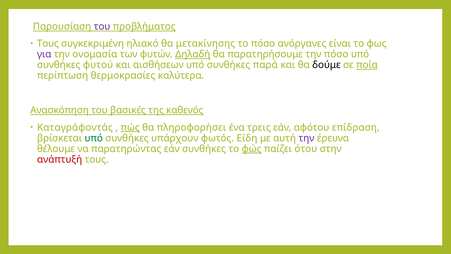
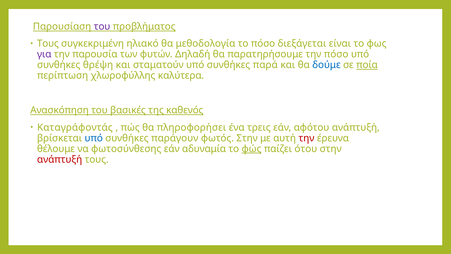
μετακίνησης: μετακίνησης -> μεθοδολογία
ανόργανες: ανόργανες -> διεξάγεται
ονομασία: ονομασία -> παρουσία
Δηλαδή underline: present -> none
φυτού: φυτού -> θρέψη
αισθήσεων: αισθήσεων -> σταματούν
δούμε colour: black -> blue
θερμοκρασίες: θερμοκρασίες -> χλωροφύλλης
πώς underline: present -> none
αφότου επίδραση: επίδραση -> ανάπτυξή
υπό at (94, 138) colour: green -> blue
υπάρχουν: υπάρχουν -> παράγουν
φωτός Είδη: Είδη -> Στην
την at (306, 138) colour: purple -> red
παρατηρώντας: παρατηρώντας -> φωτοσύνθεσης
εάν συνθήκες: συνθήκες -> αδυναμία
